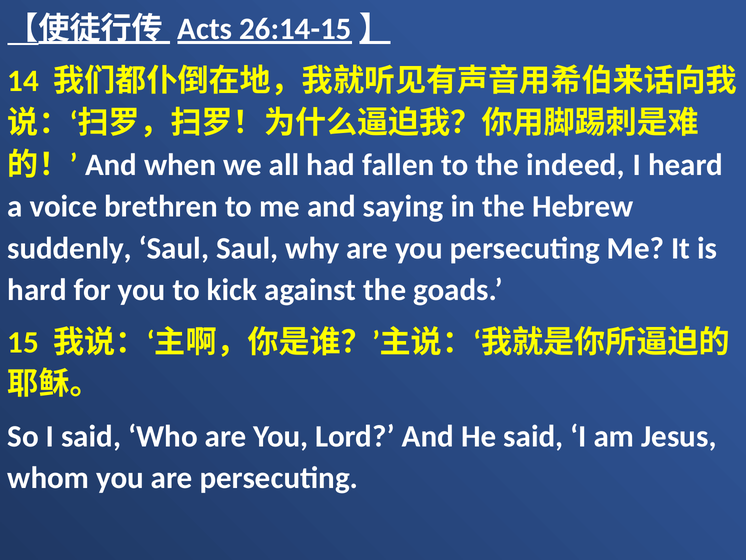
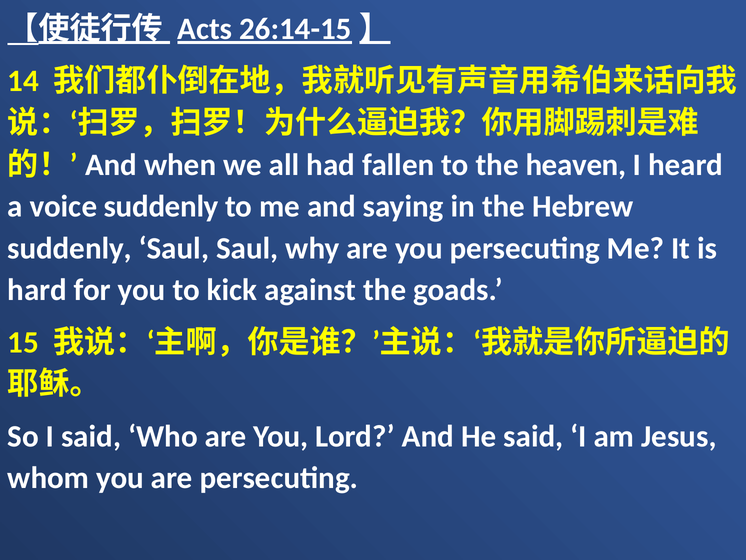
indeed: indeed -> heaven
voice brethren: brethren -> suddenly
